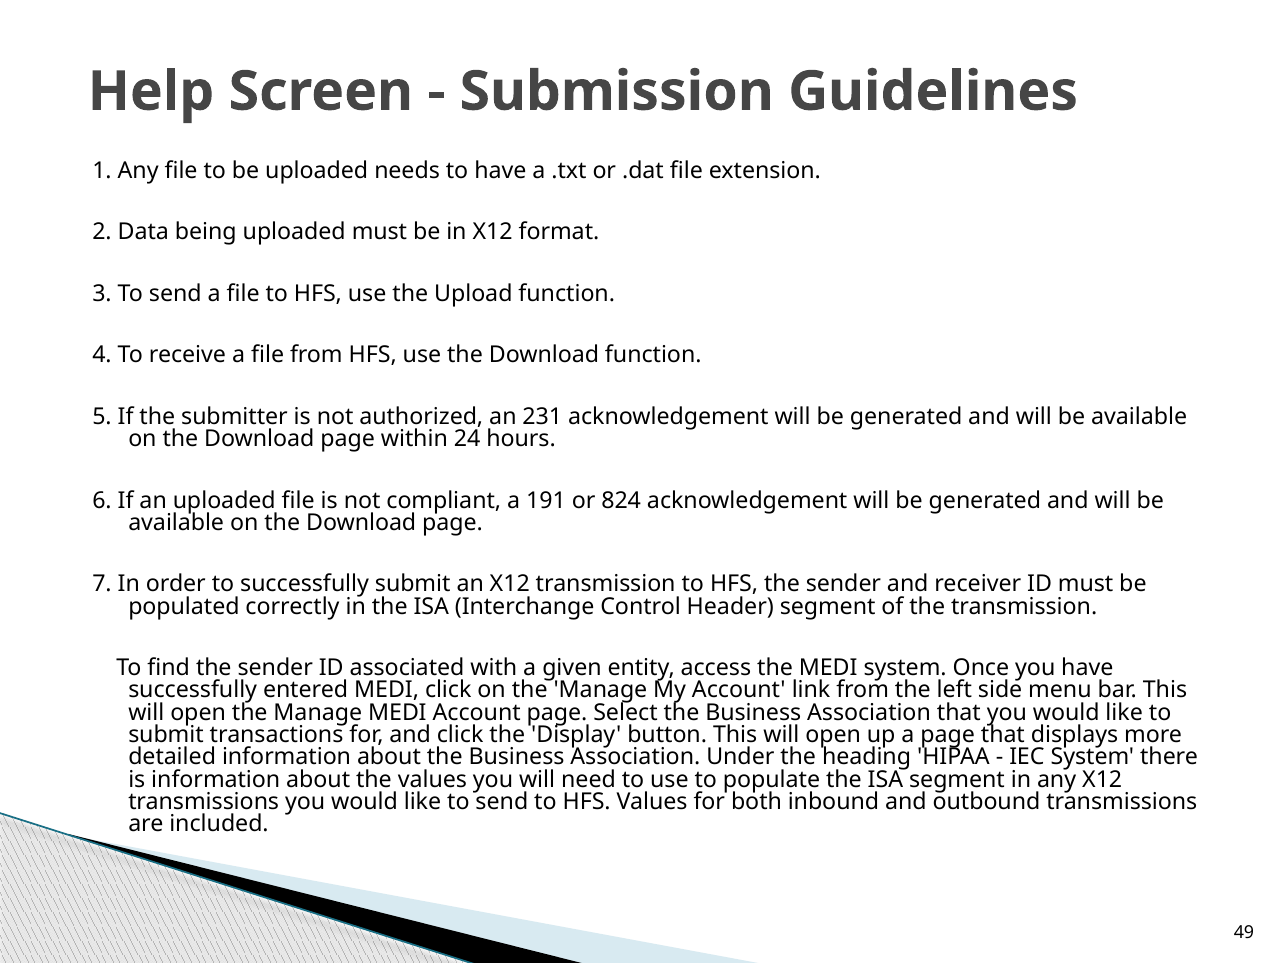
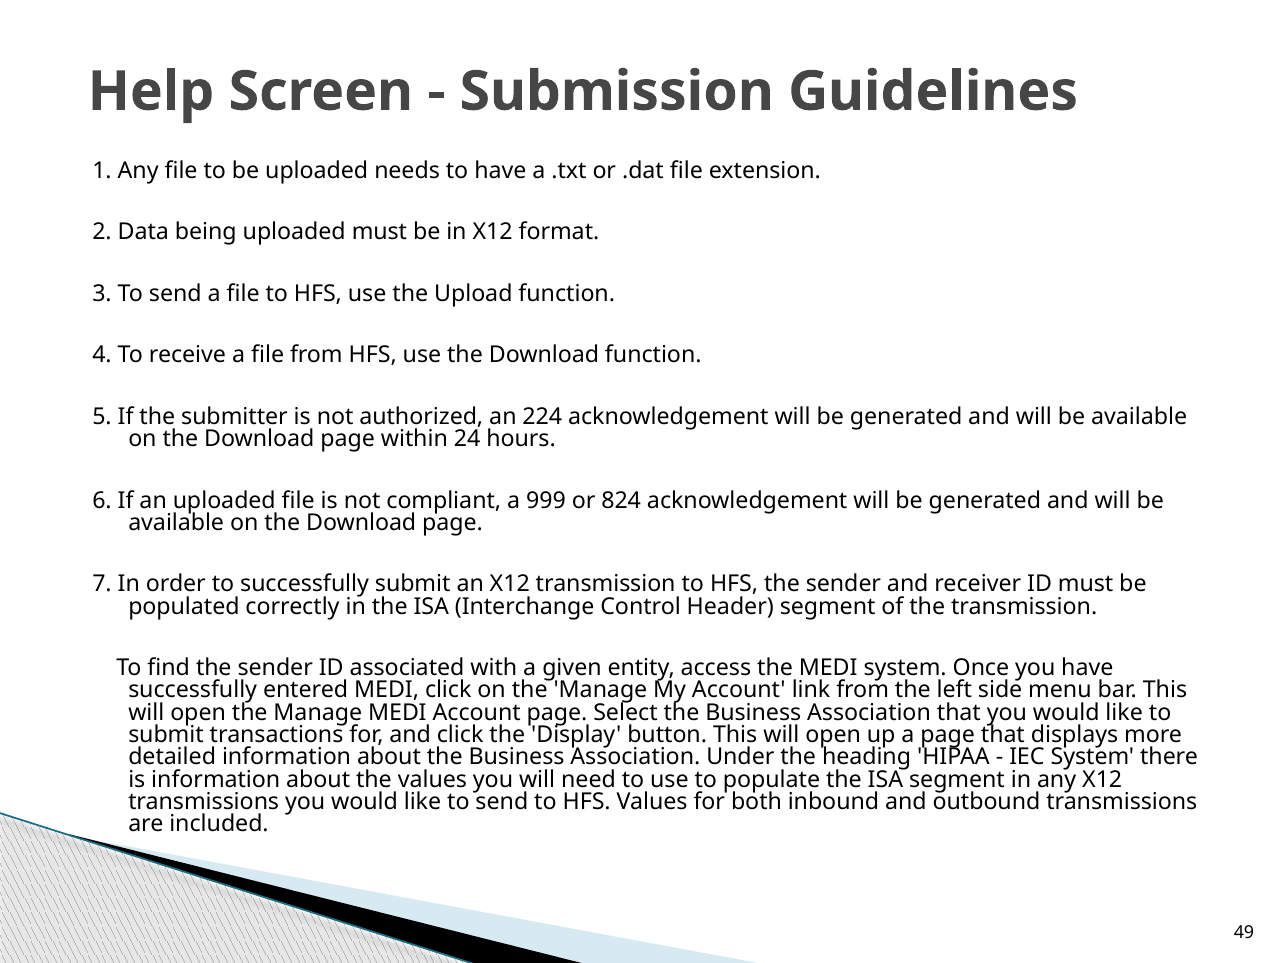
231: 231 -> 224
191: 191 -> 999
